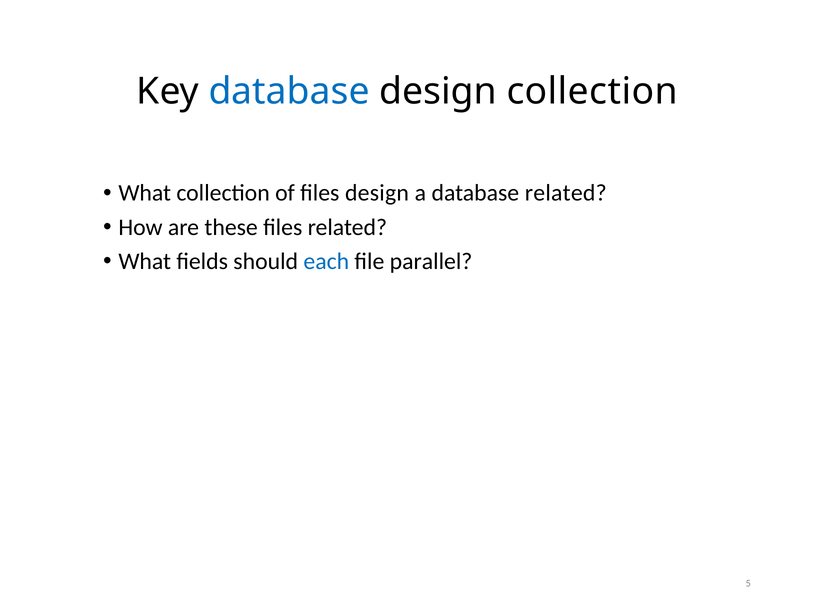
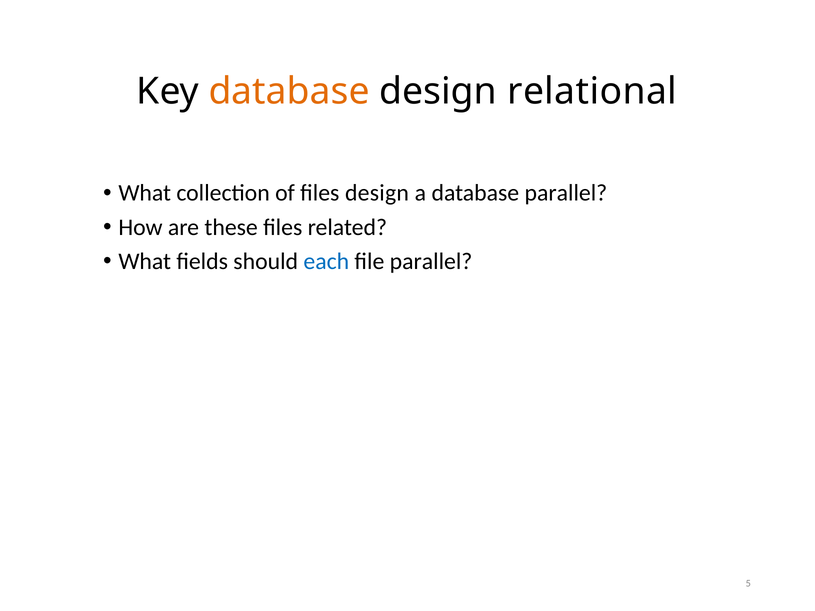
database at (289, 91) colour: blue -> orange
design collection: collection -> relational
database related: related -> parallel
